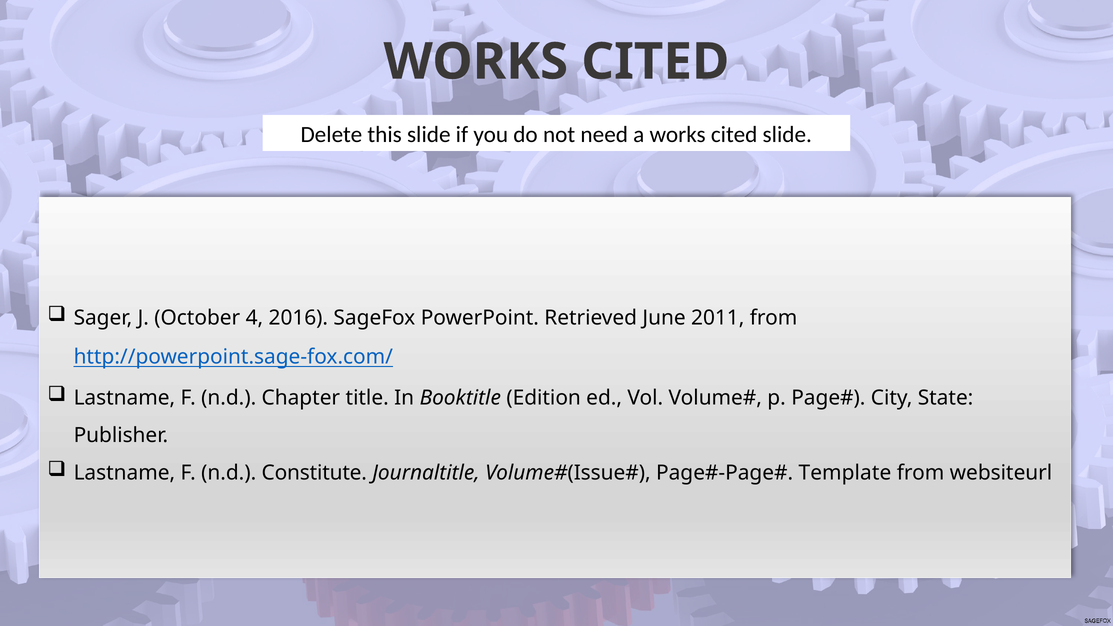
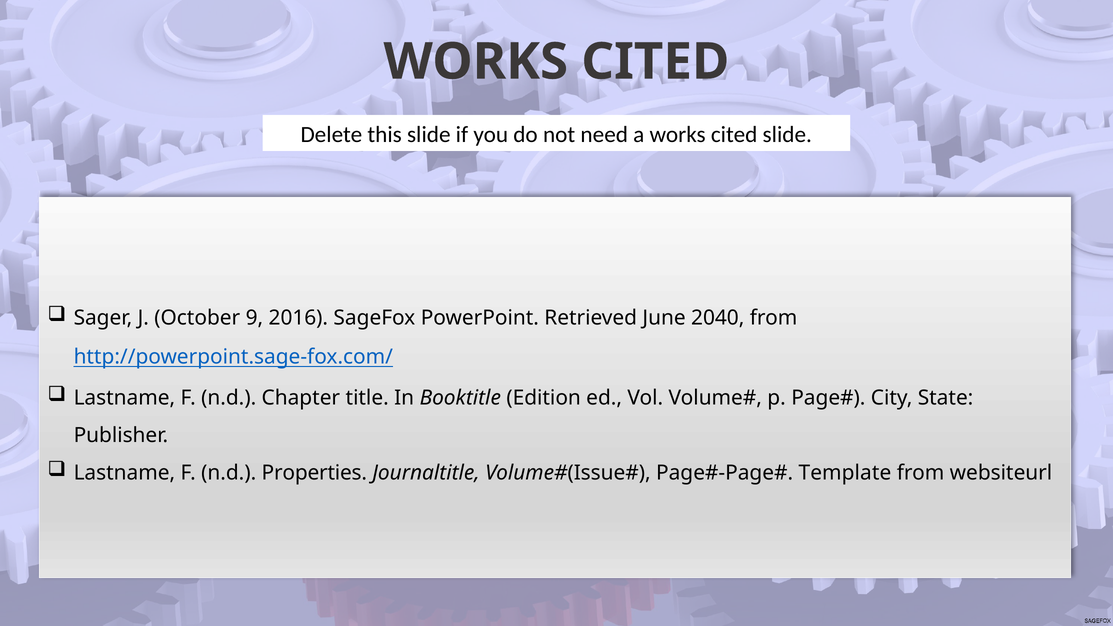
4: 4 -> 9
2011: 2011 -> 2040
Constitute: Constitute -> Properties
